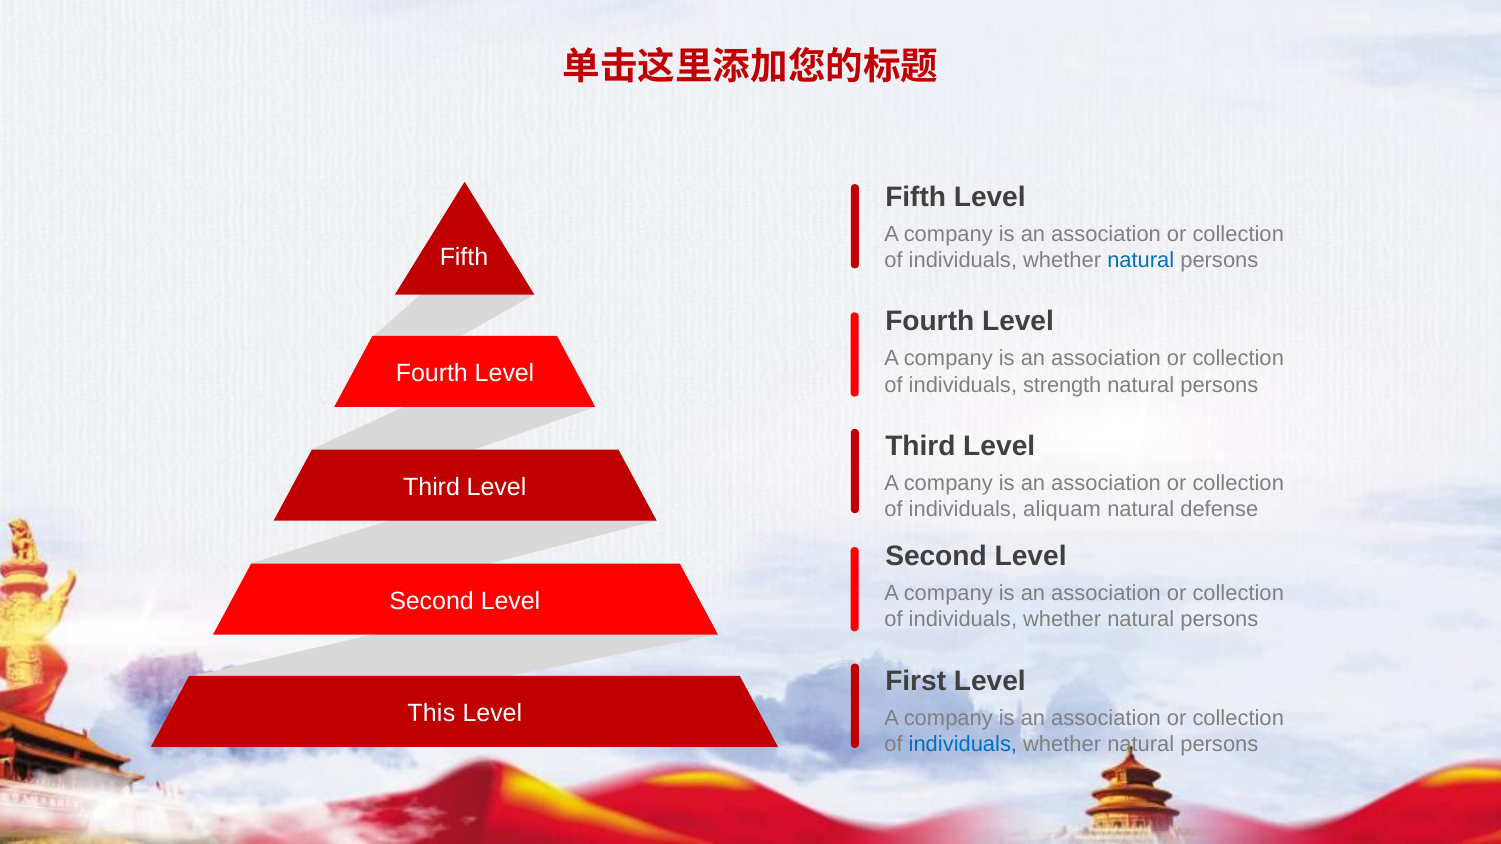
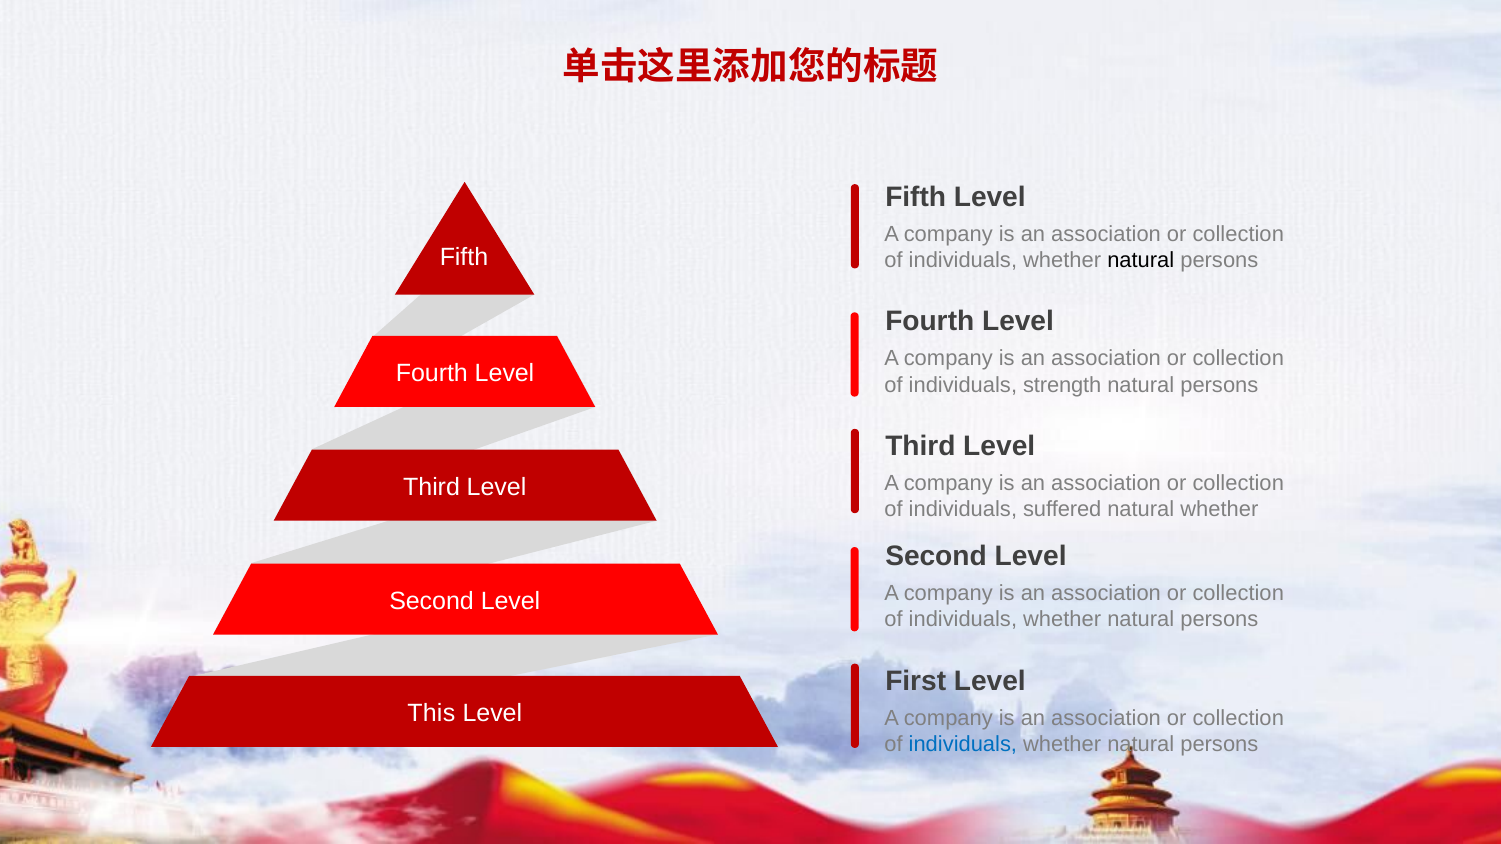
natural at (1141, 260) colour: blue -> black
aliquam: aliquam -> suffered
natural defense: defense -> whether
